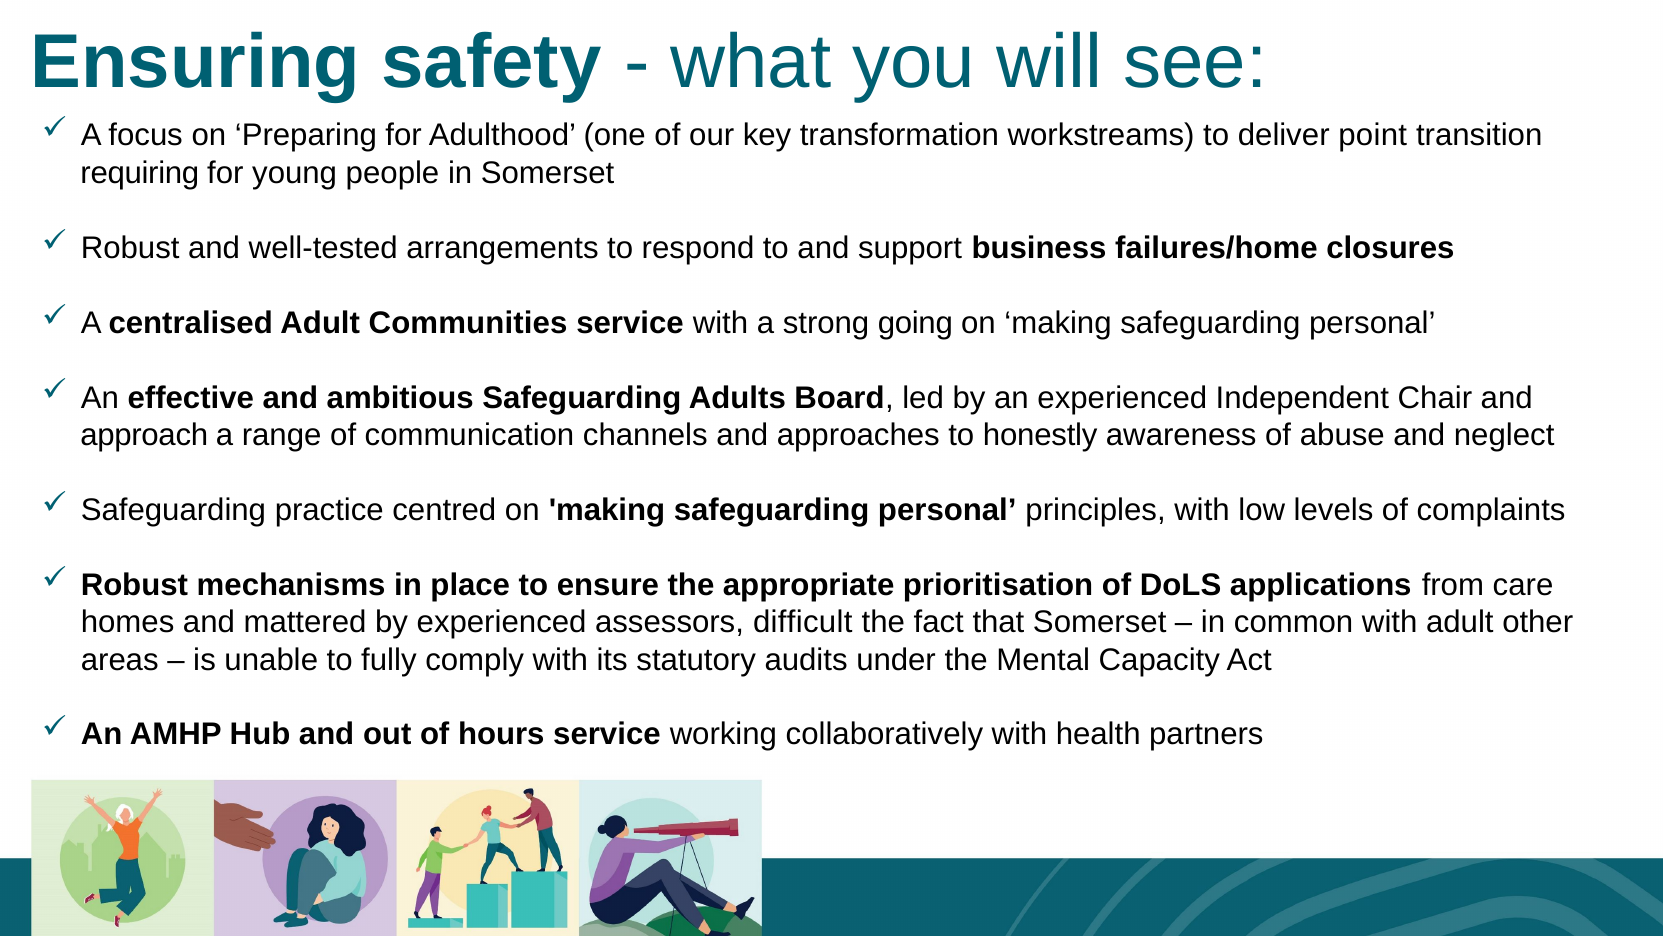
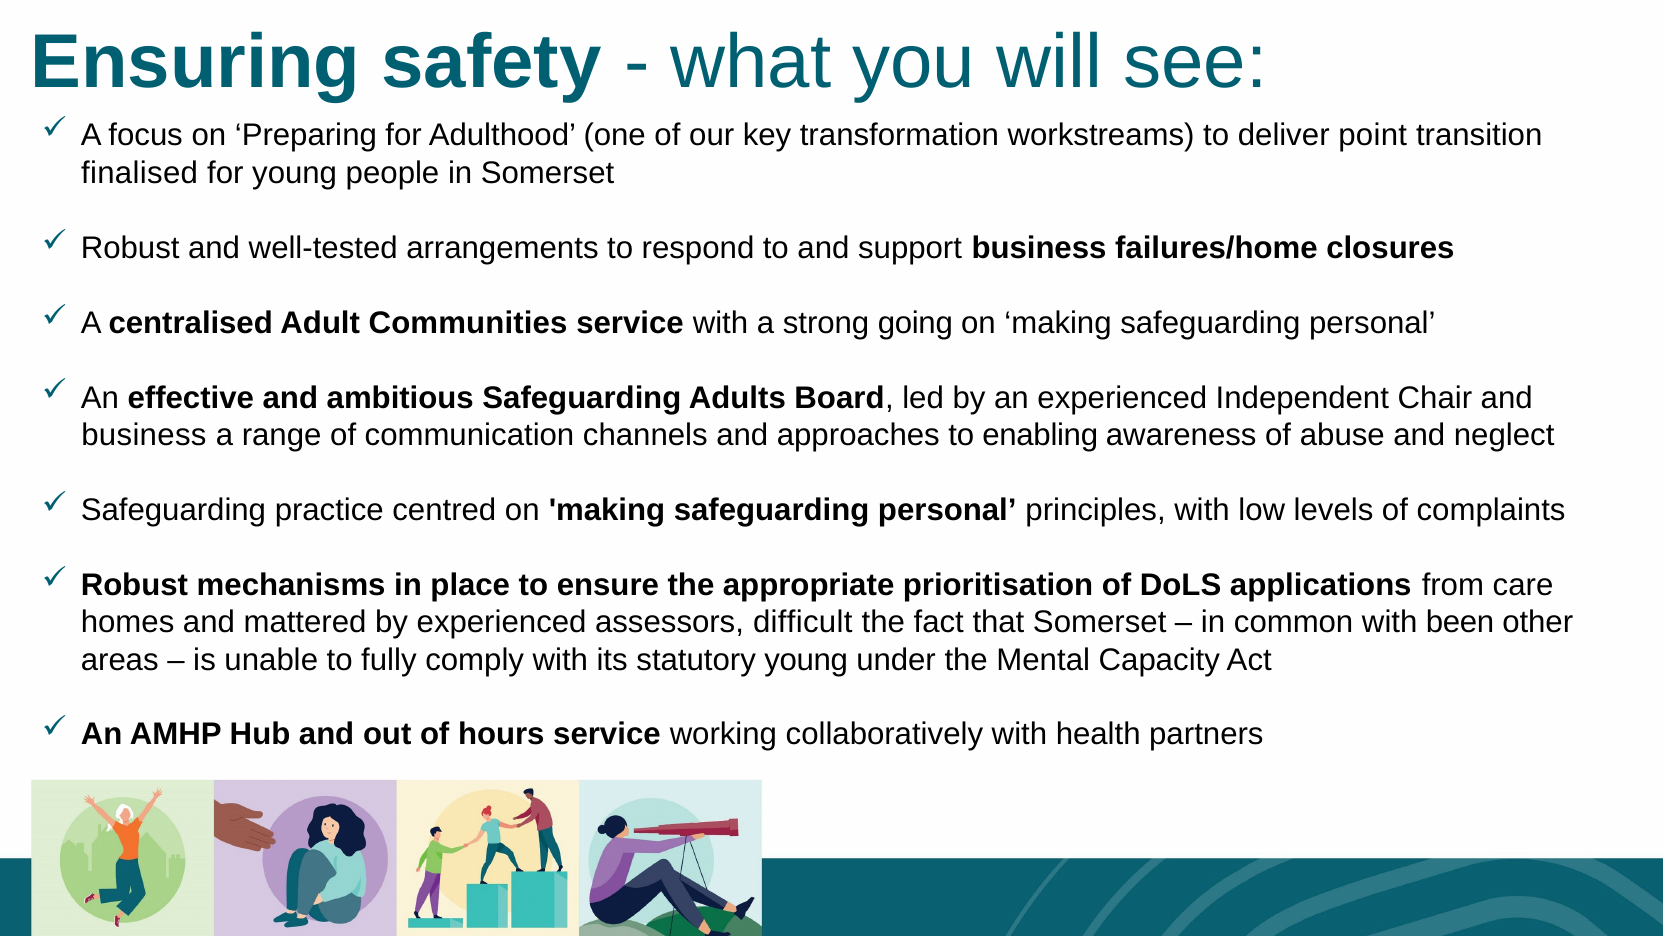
requiring: requiring -> finalised
approach at (144, 435): approach -> business
honestly: honestly -> enabling
with adult: adult -> been
statutory audits: audits -> young
